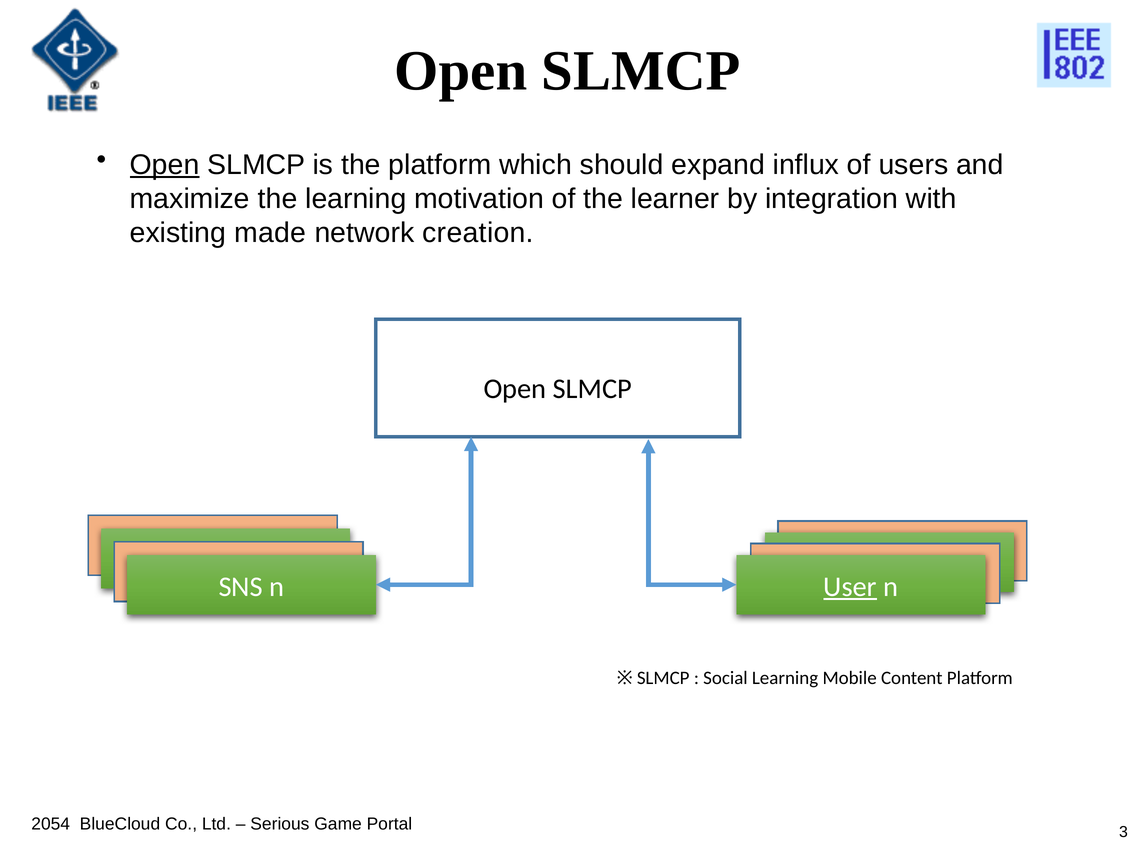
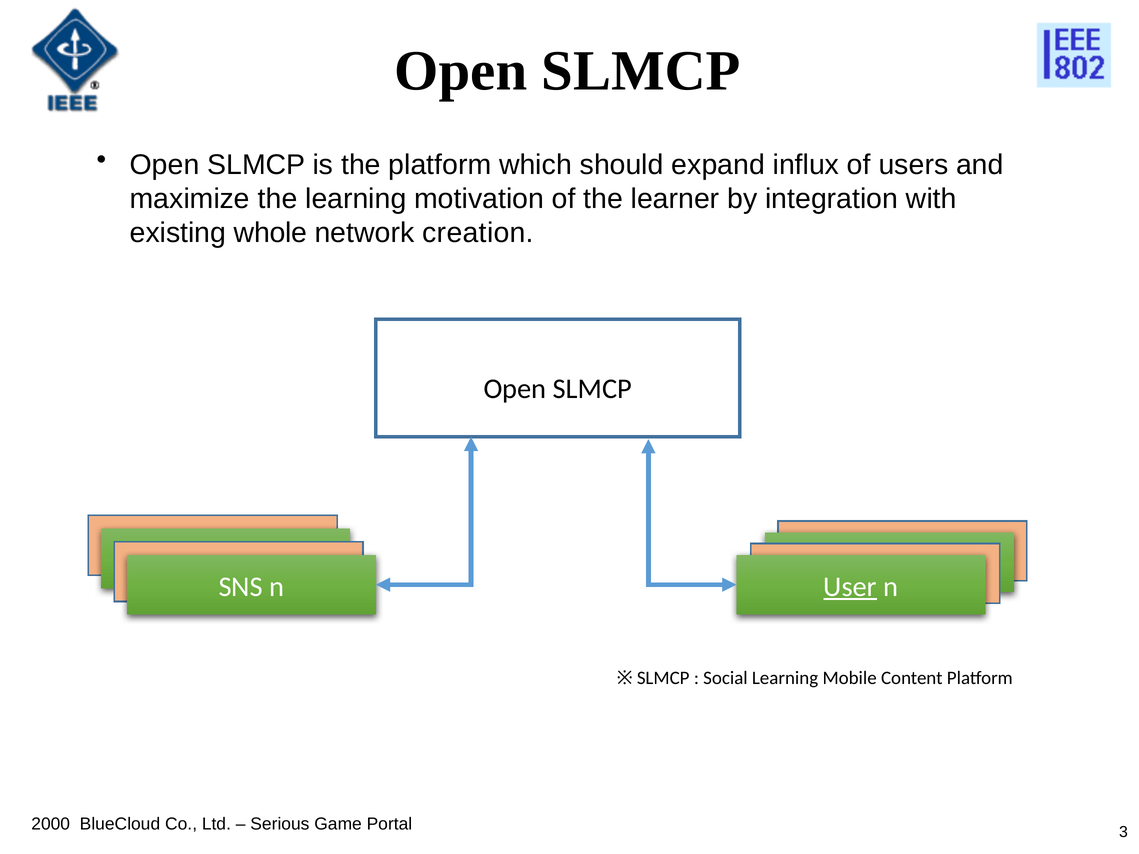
Open at (165, 165) underline: present -> none
made: made -> whole
2054: 2054 -> 2000
